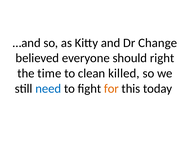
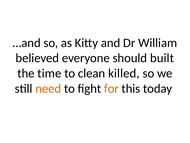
Change: Change -> William
right: right -> built
need colour: blue -> orange
